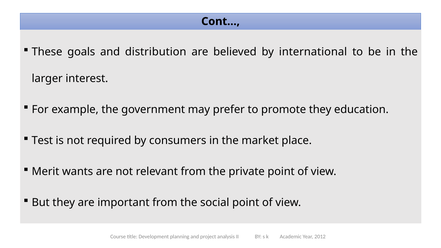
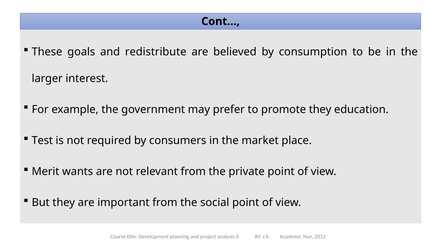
distribution: distribution -> redistribute
international: international -> consumption
